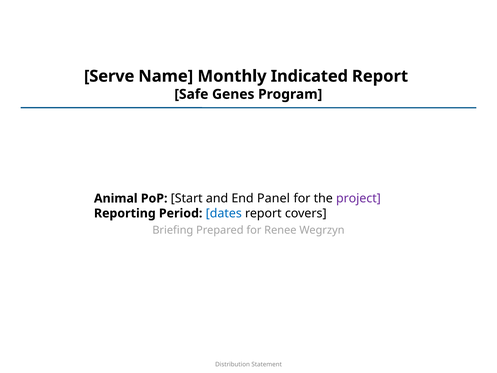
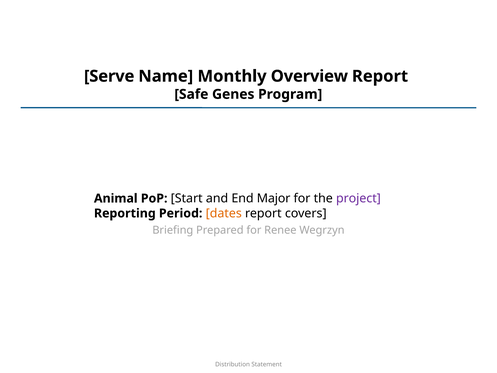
Indicated: Indicated -> Overview
Panel: Panel -> Major
dates colour: blue -> orange
